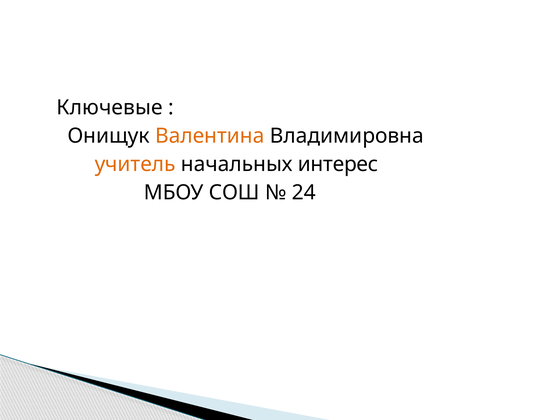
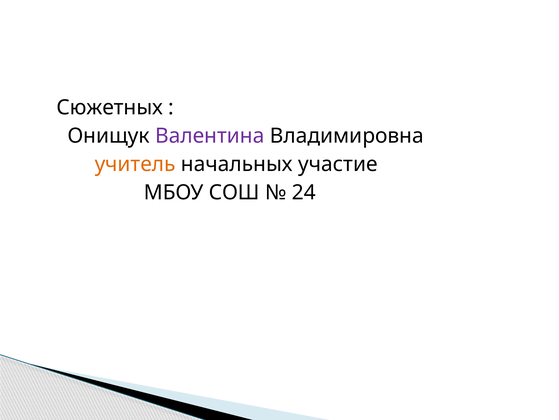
Ключевые: Ключевые -> Сюжетных
Валентина colour: orange -> purple
интерес: интерес -> участие
